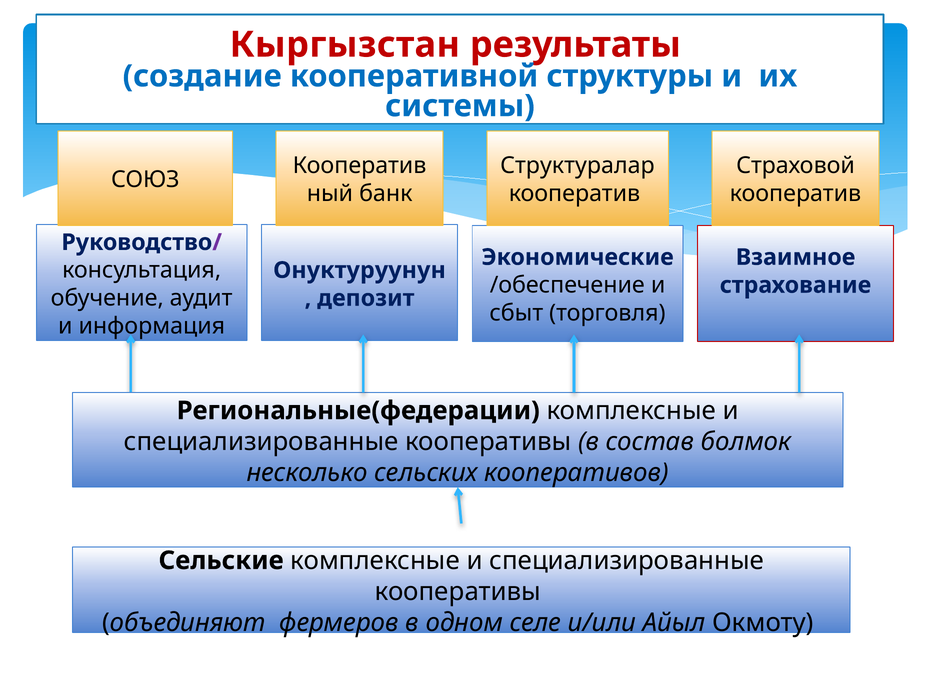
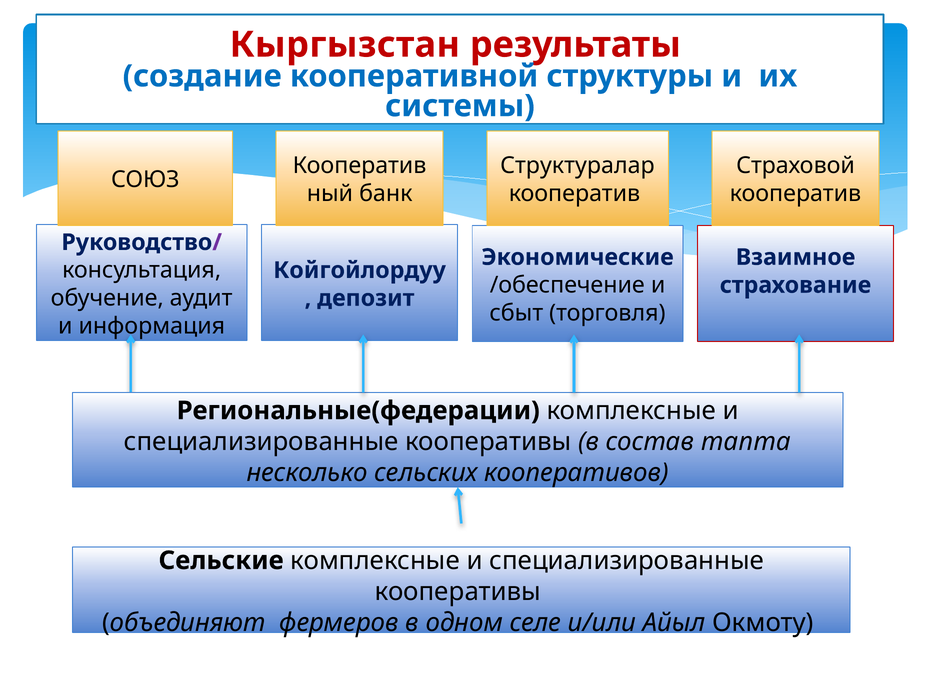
Онуктуруунун: Онуктуруунун -> Койгойлордуу
болмок: болмок -> тапта
